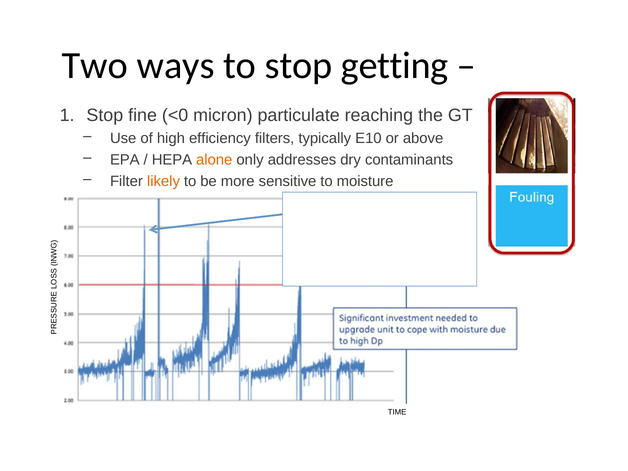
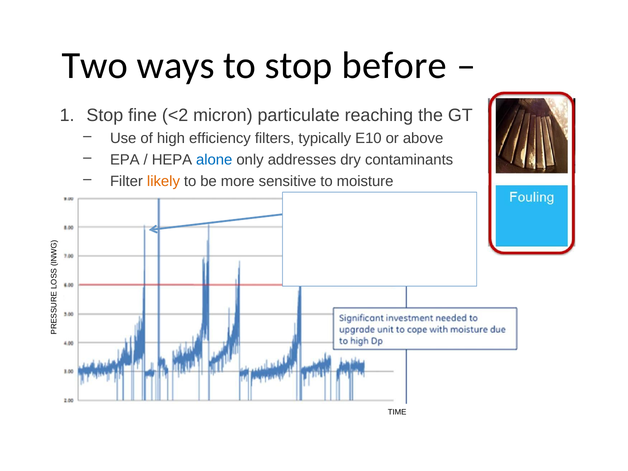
getting: getting -> before
<0: <0 -> <2
alone colour: orange -> blue
